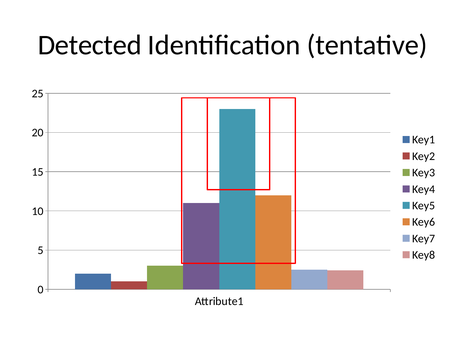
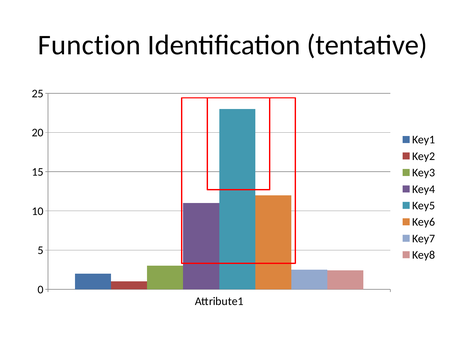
Detected: Detected -> Function
